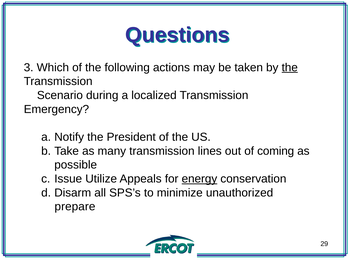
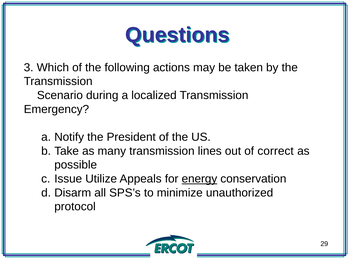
the at (290, 68) underline: present -> none
coming: coming -> correct
prepare: prepare -> protocol
